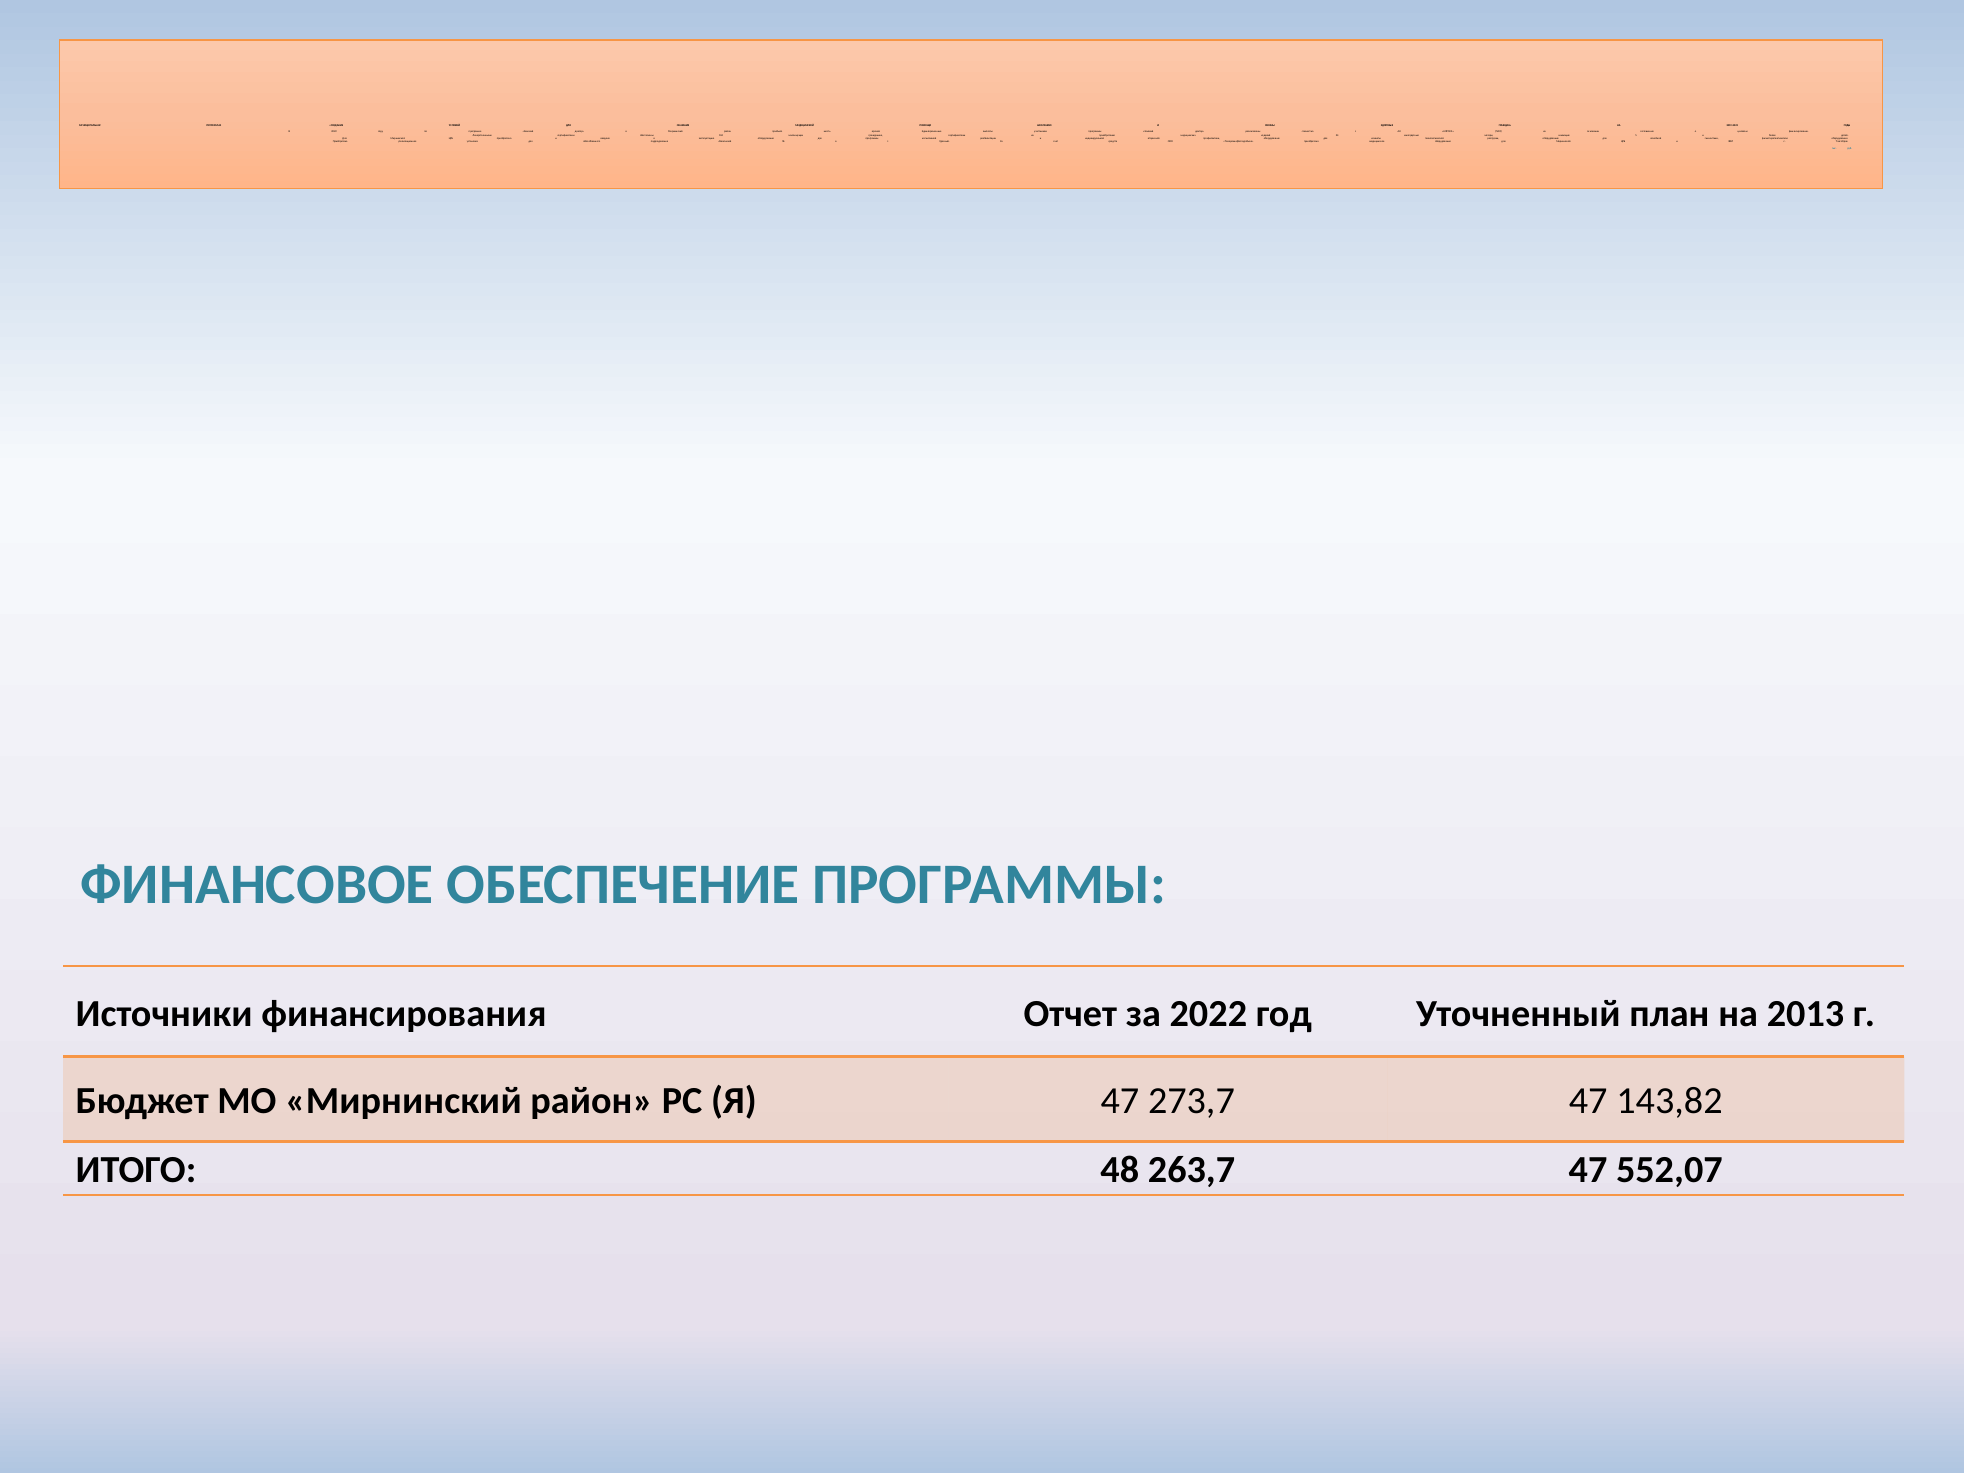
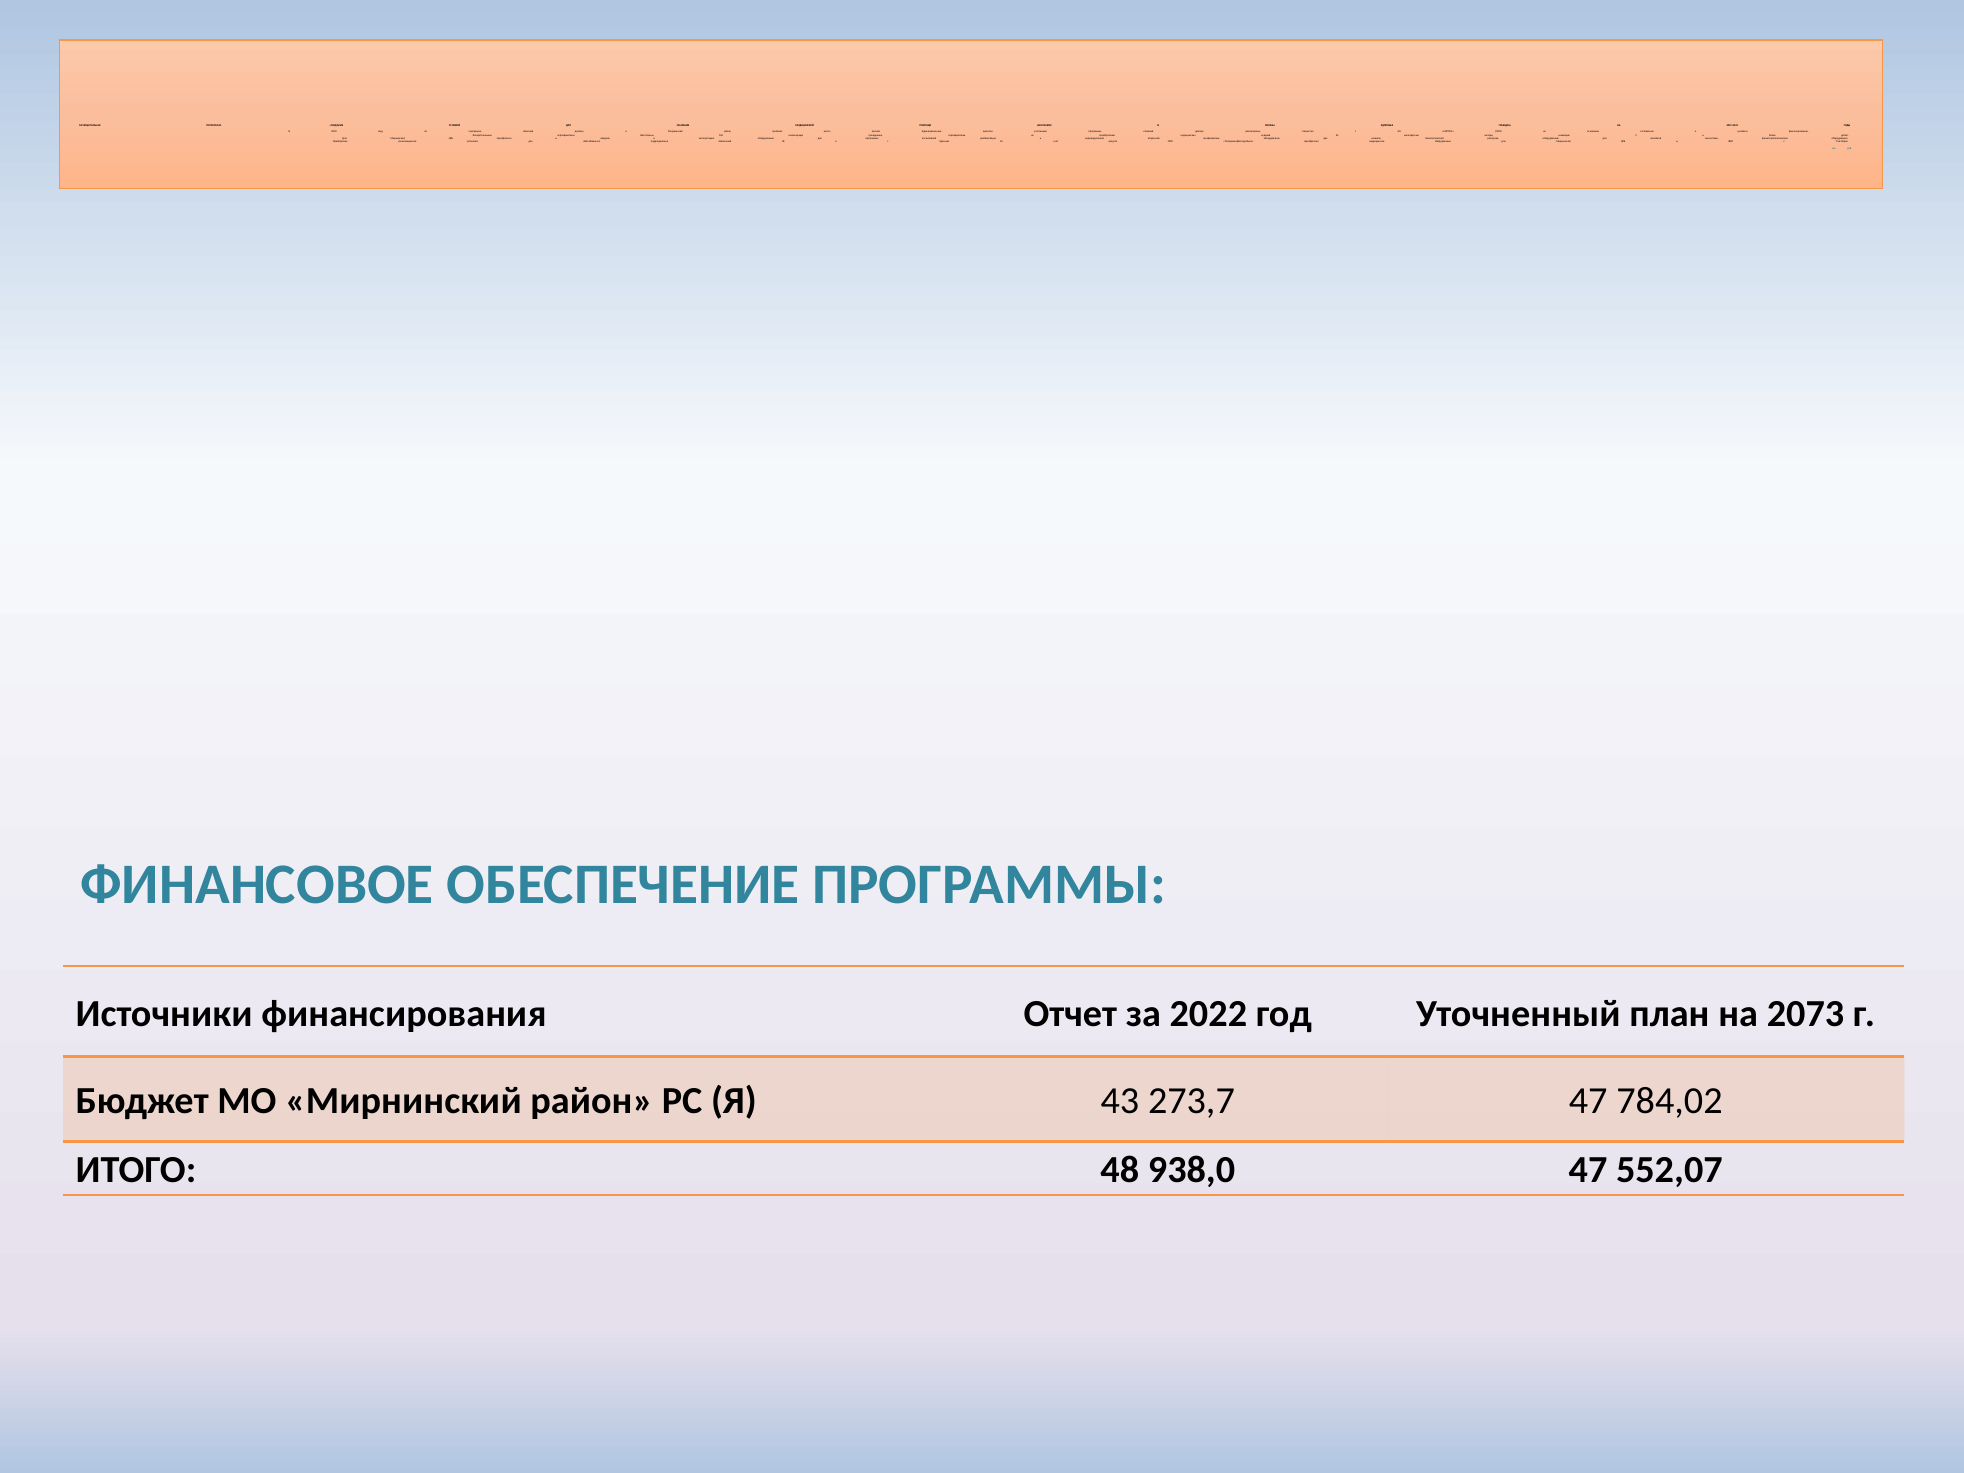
2013: 2013 -> 2073
Я 47: 47 -> 43
143,82: 143,82 -> 784,02
263,7: 263,7 -> 938,0
